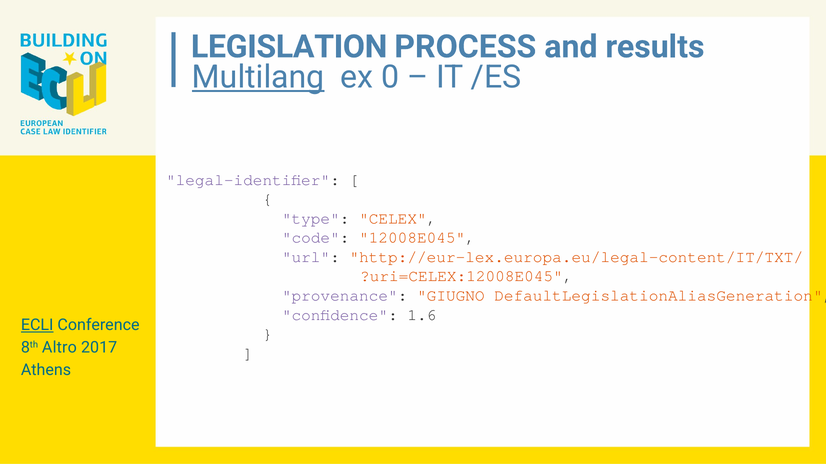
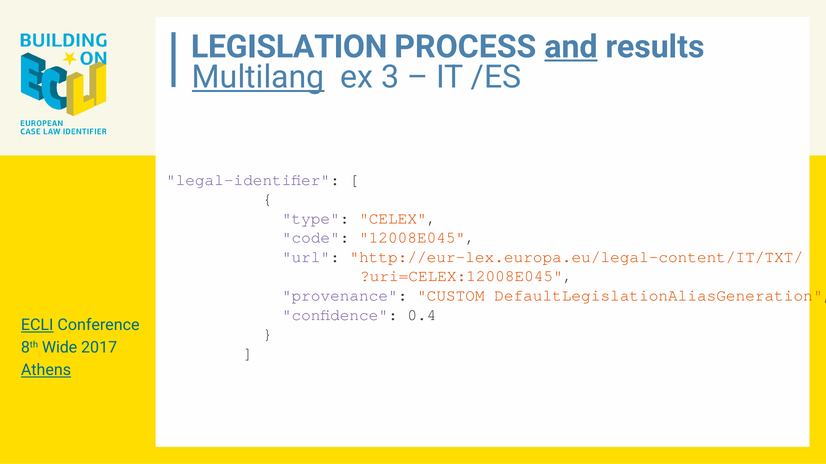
and underline: none -> present
0: 0 -> 3
GIUGNO: GIUGNO -> CUSTOM
1.6: 1.6 -> 0.4
Altro: Altro -> Wide
Athens underline: none -> present
